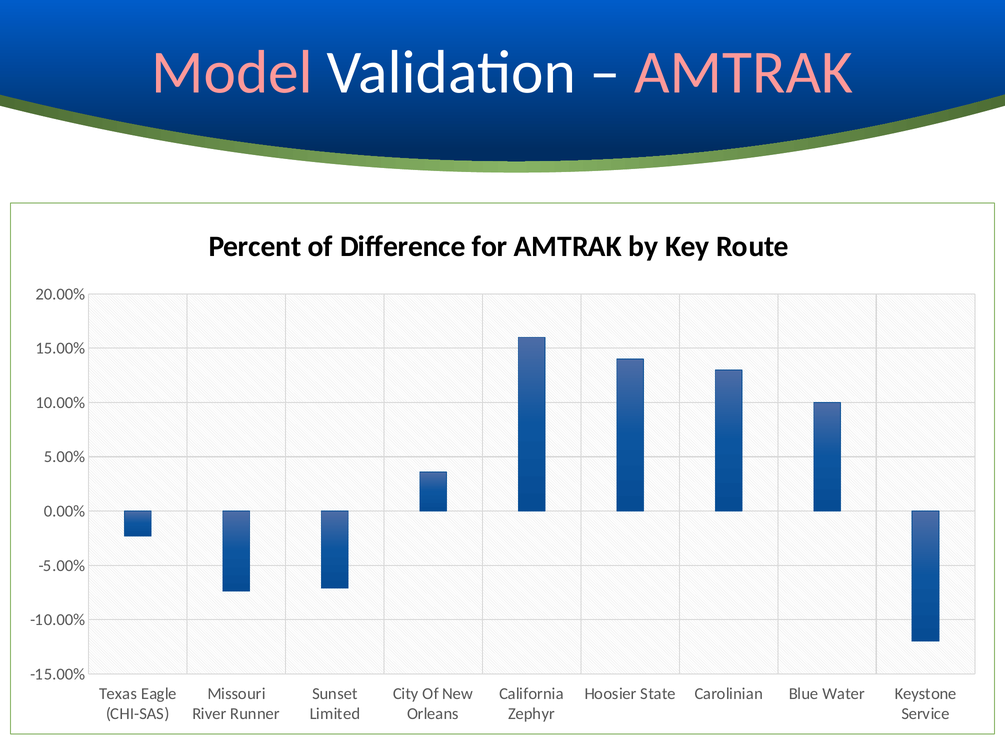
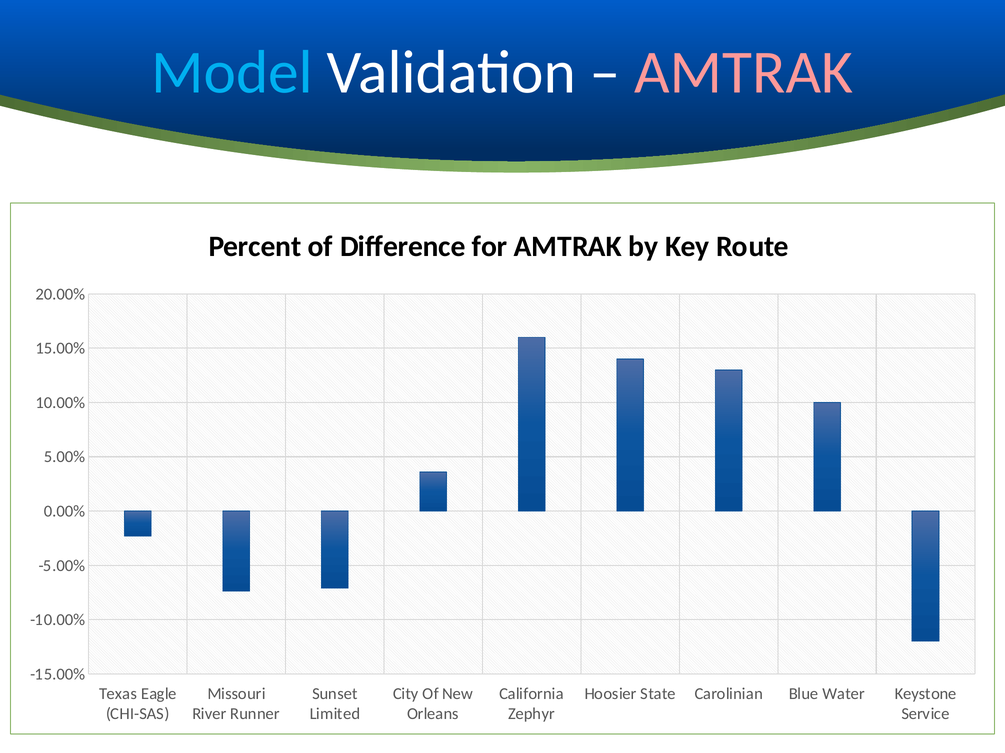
Model colour: pink -> light blue
